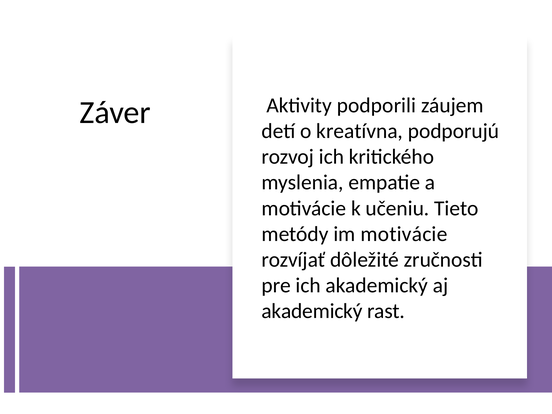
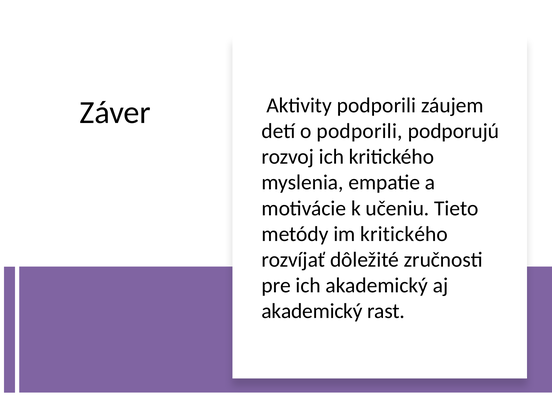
o kreatívna: kreatívna -> podporili
im motivácie: motivácie -> kritického
